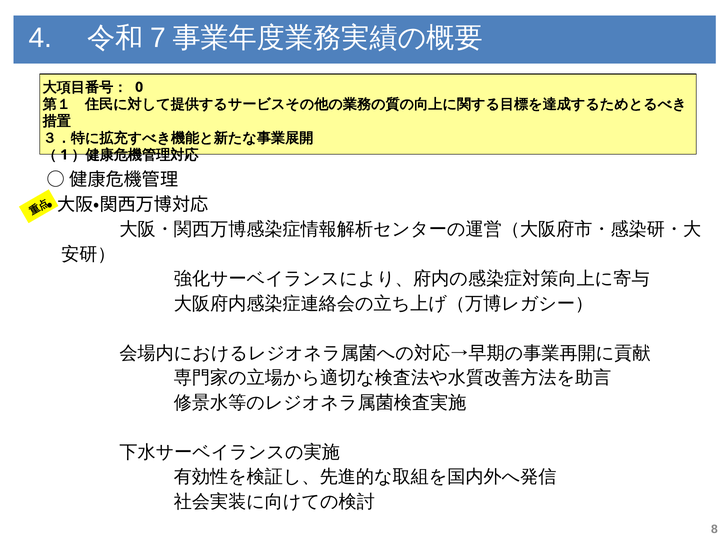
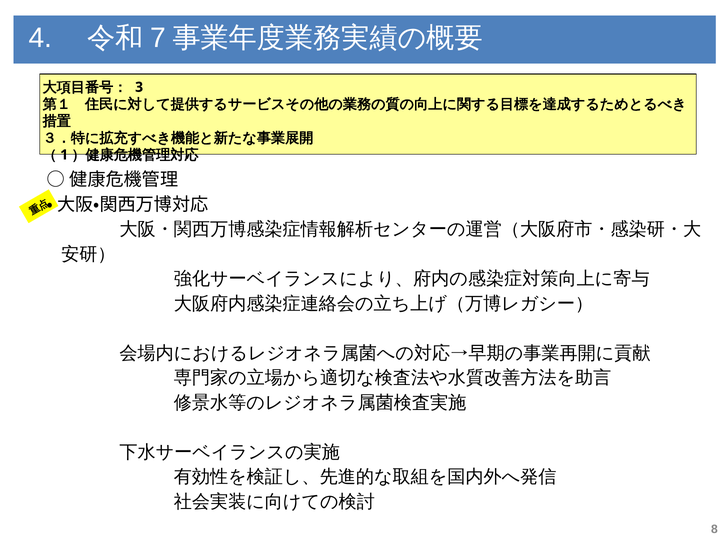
0: 0 -> 3
